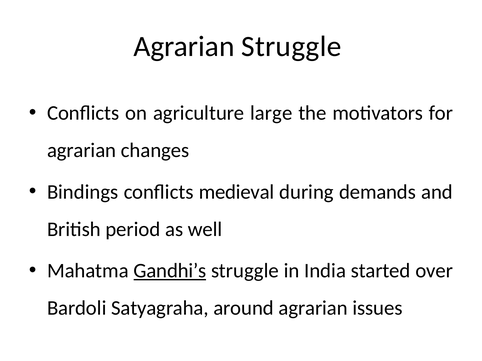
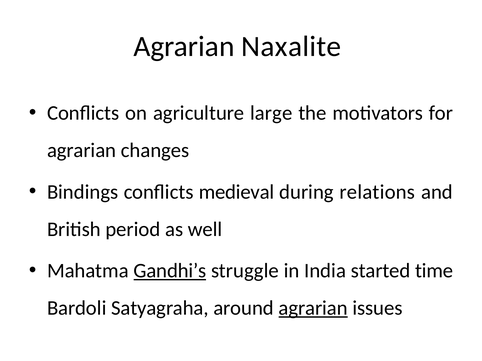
Agrarian Struggle: Struggle -> Naxalite
demands: demands -> relations
over: over -> time
agrarian at (313, 309) underline: none -> present
